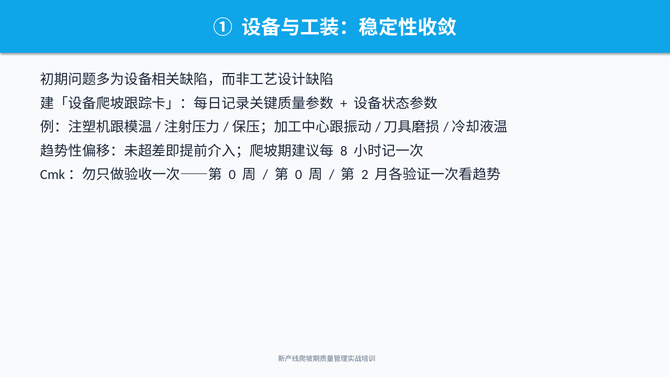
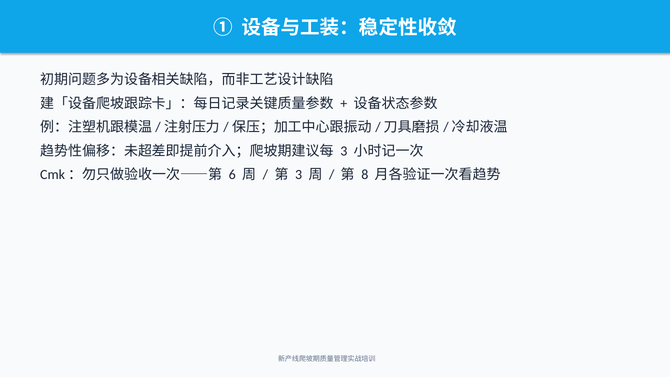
8 at (344, 151): 8 -> 3
0 at (232, 175): 0 -> 6
0 at (299, 175): 0 -> 3
2: 2 -> 8
